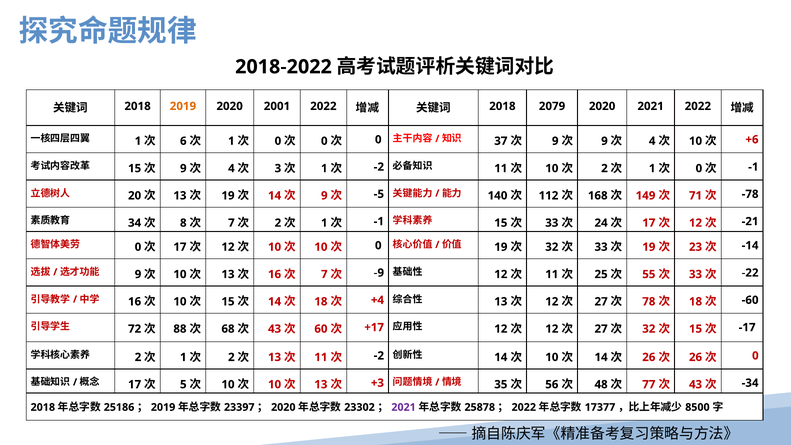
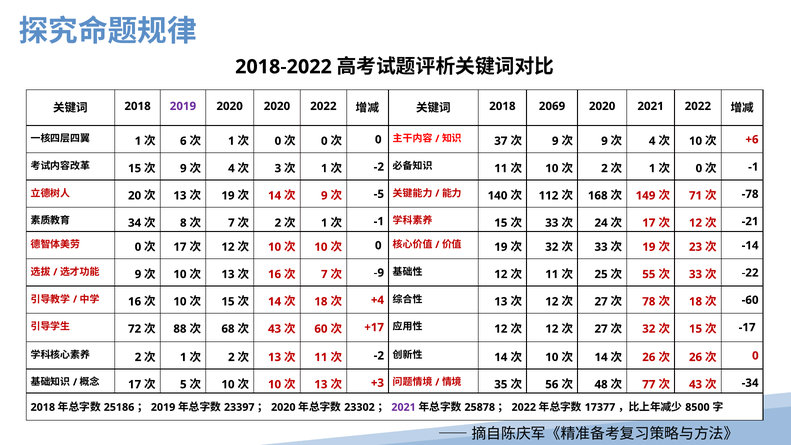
2019 at (183, 106) colour: orange -> purple
2020 2001: 2001 -> 2020
2079: 2079 -> 2069
